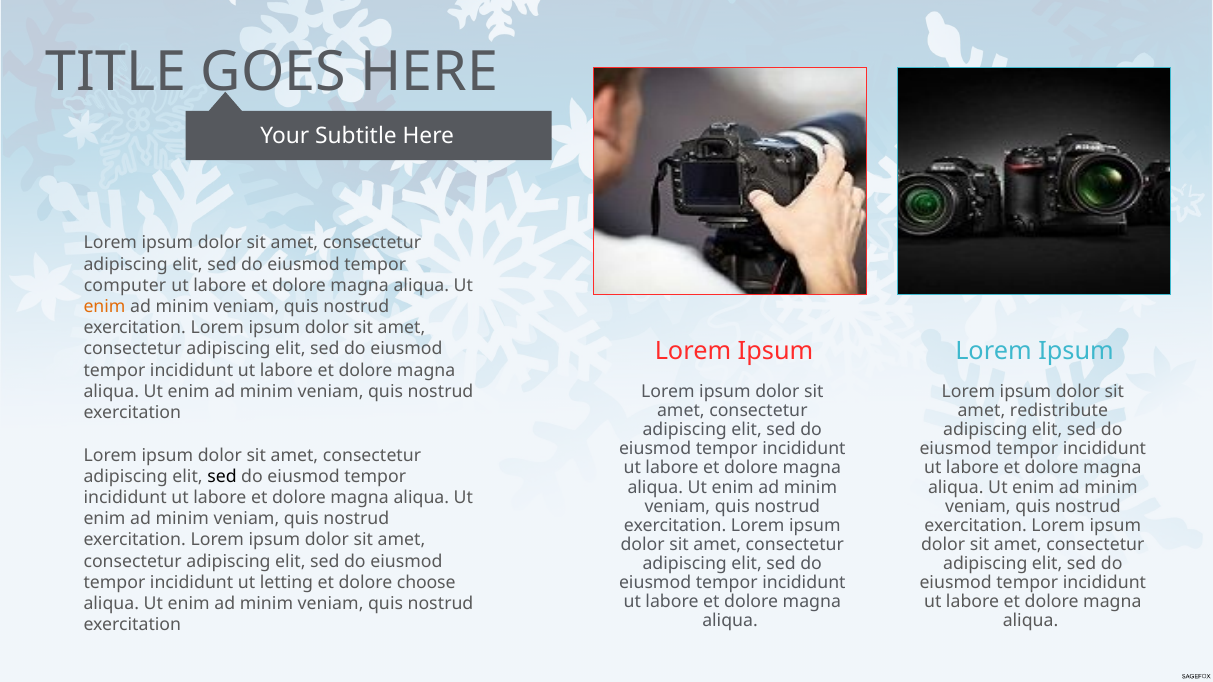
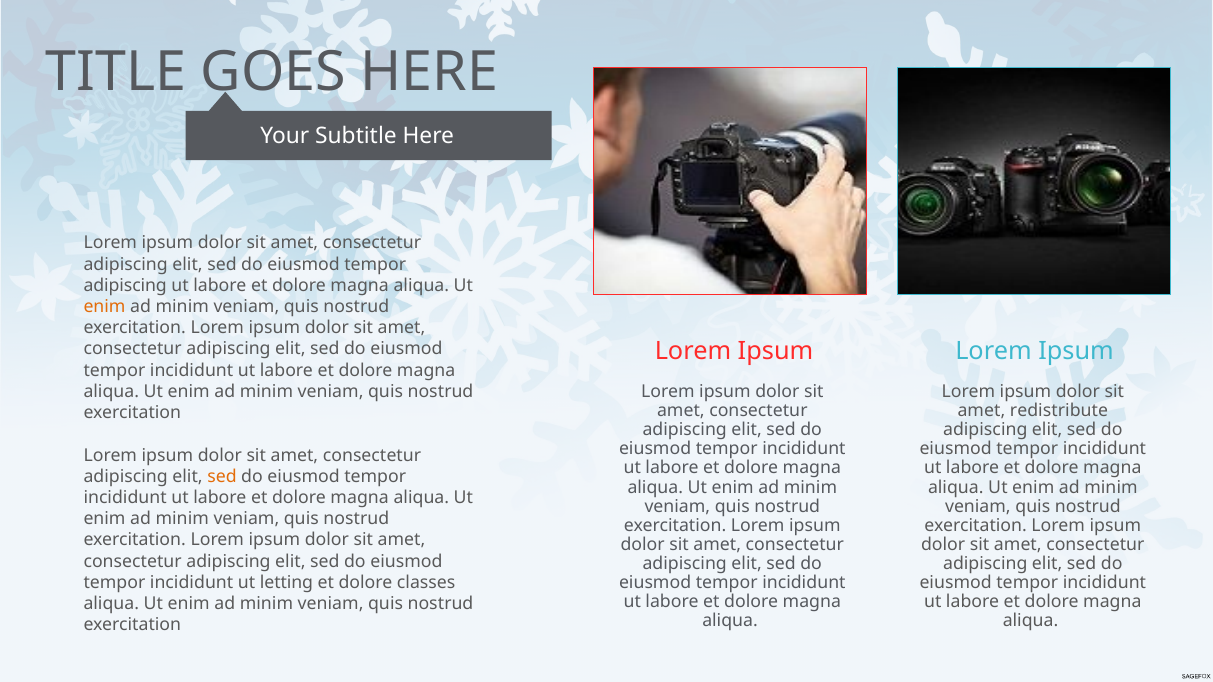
computer at (125, 286): computer -> adipiscing
sed at (222, 477) colour: black -> orange
choose: choose -> classes
